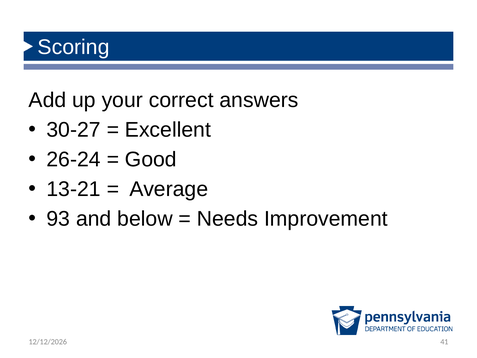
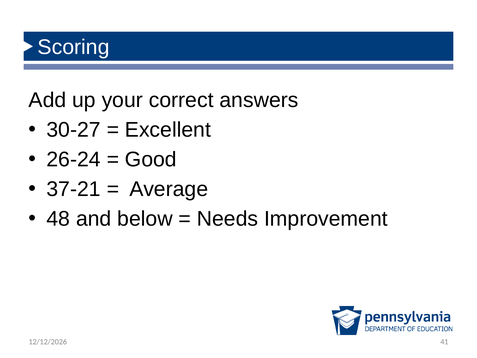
13-21: 13-21 -> 37-21
93: 93 -> 48
